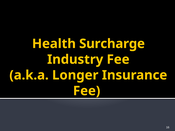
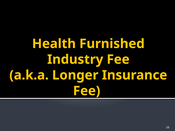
Surcharge: Surcharge -> Furnished
